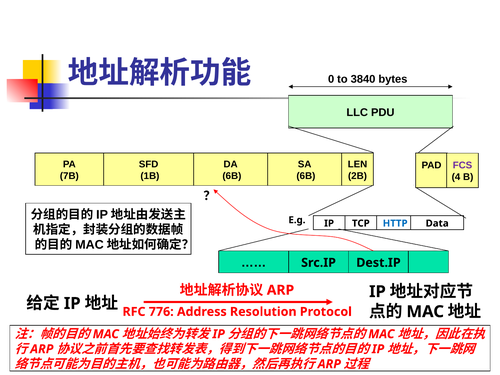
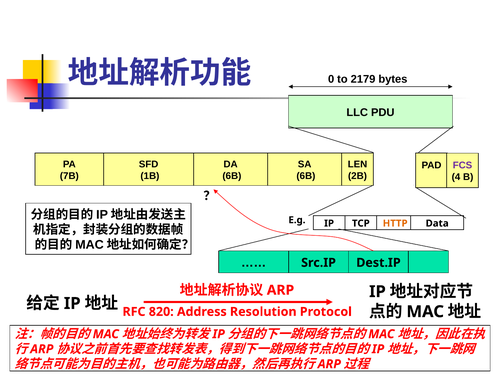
3840: 3840 -> 2179
HTTP colour: blue -> orange
776: 776 -> 820
